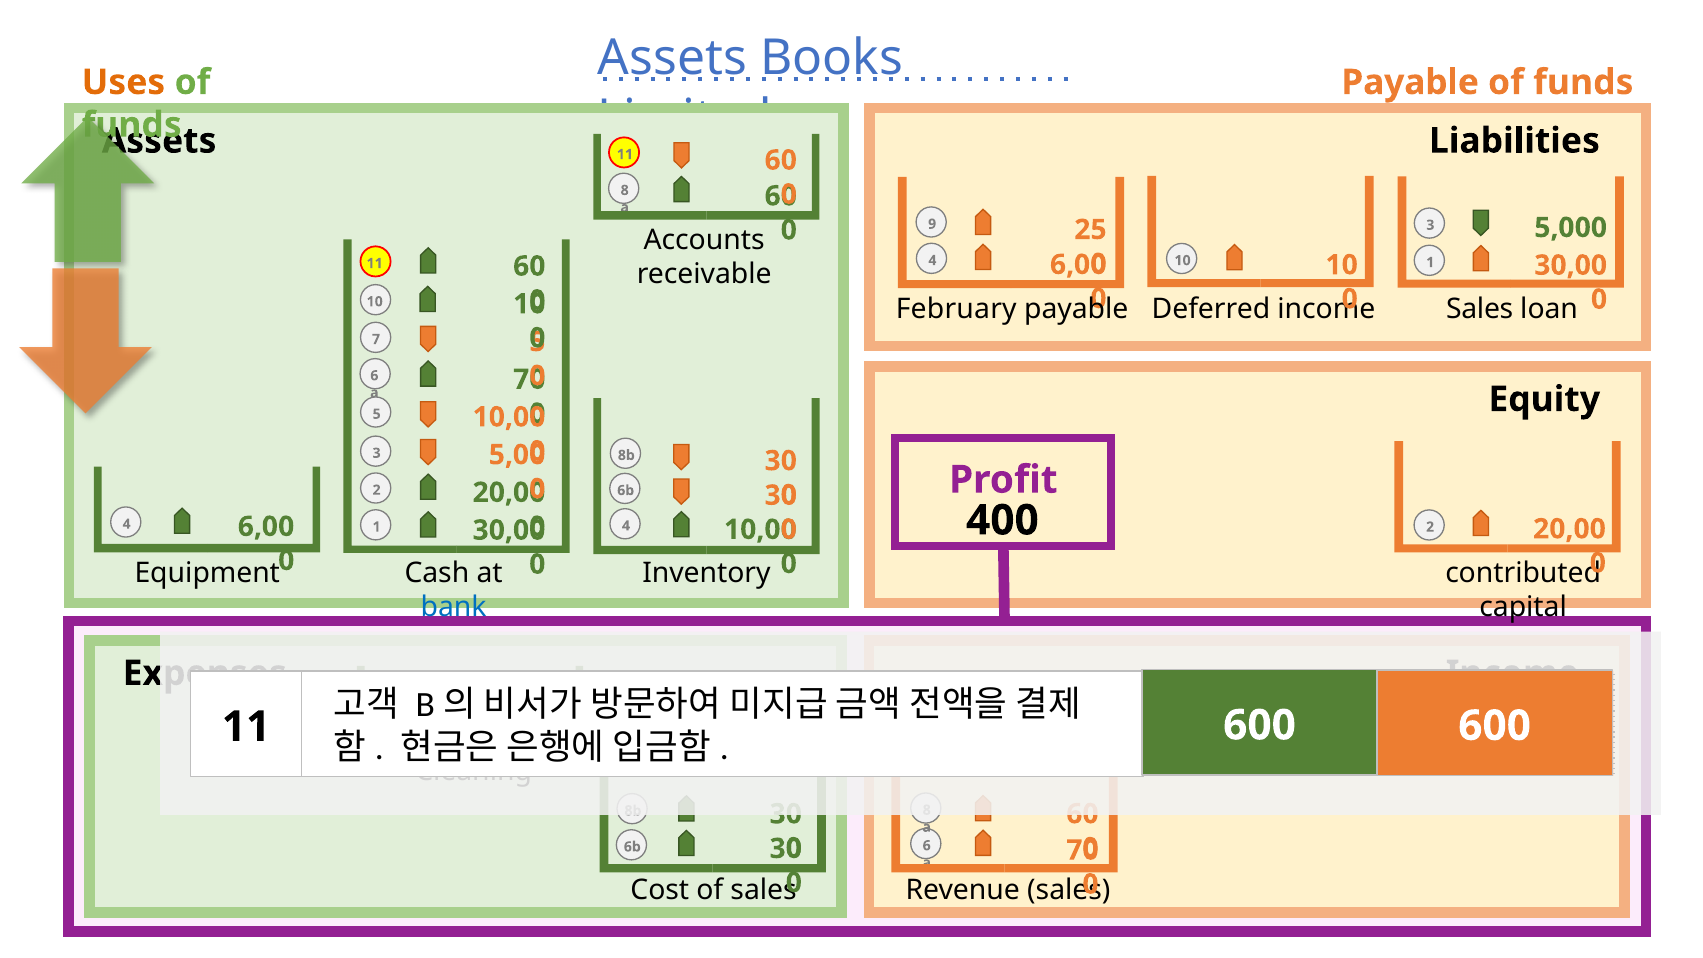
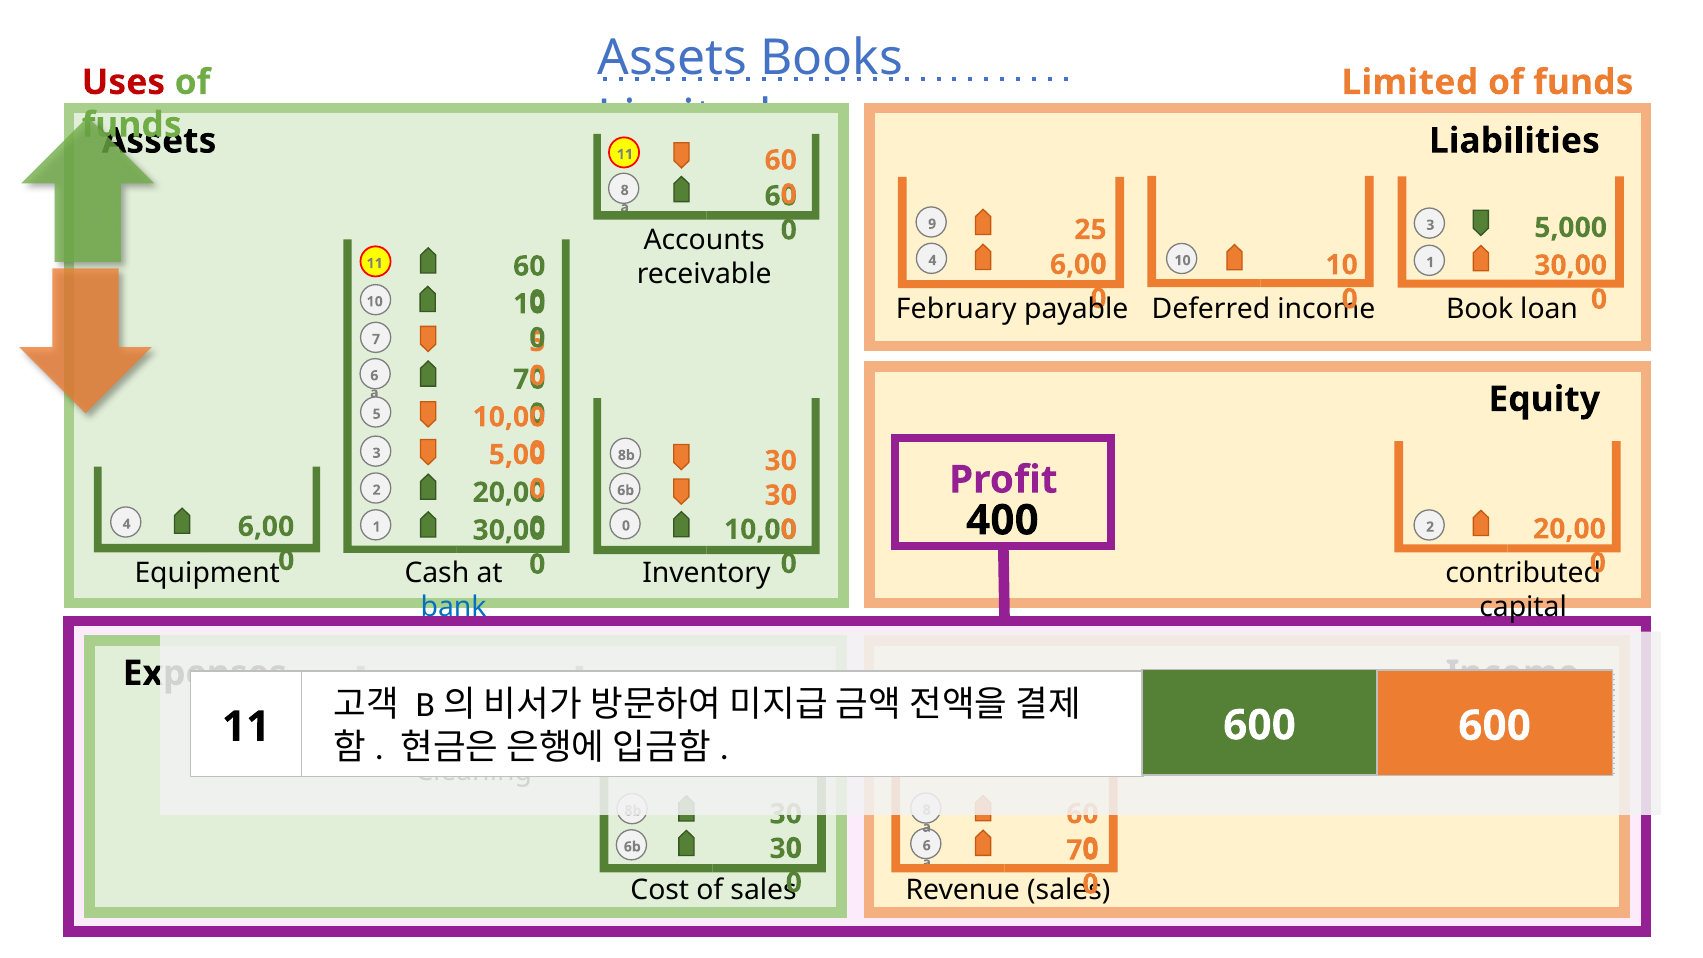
Uses colour: orange -> red
Payable at (1410, 82): Payable -> Limited
Sales at (1480, 309): Sales -> Book
4 at (626, 526): 4 -> 0
